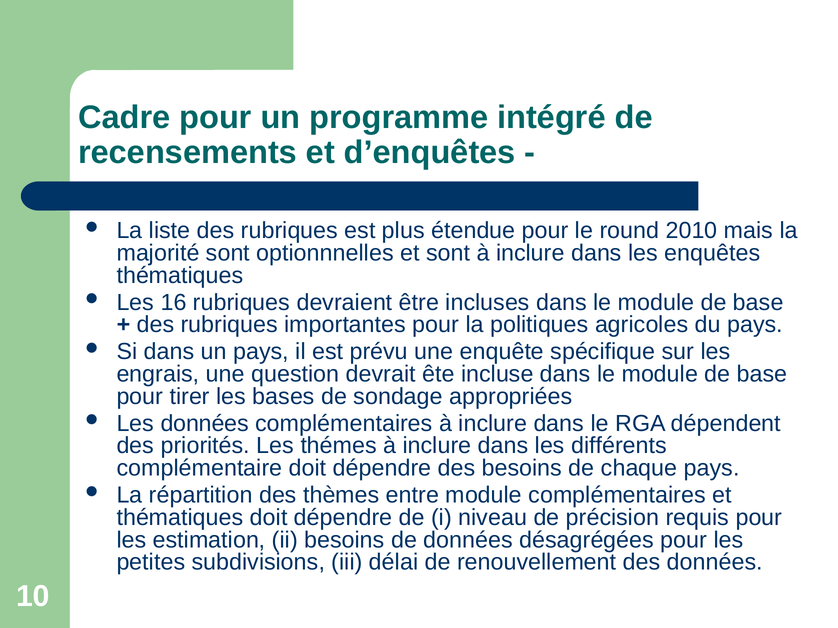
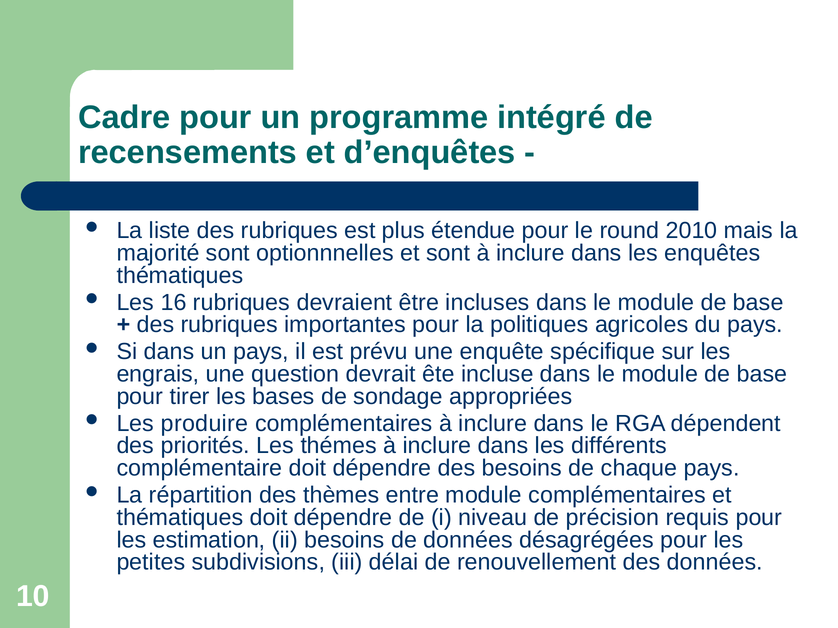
Les données: données -> produire
